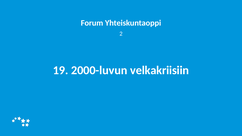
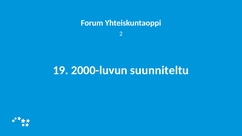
velkakriisiin: velkakriisiin -> suunniteltu
